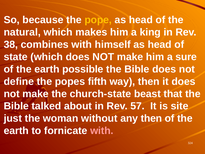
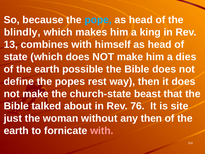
pope colour: yellow -> light blue
natural: natural -> blindly
38: 38 -> 13
sure: sure -> dies
fifth: fifth -> rest
57: 57 -> 76
